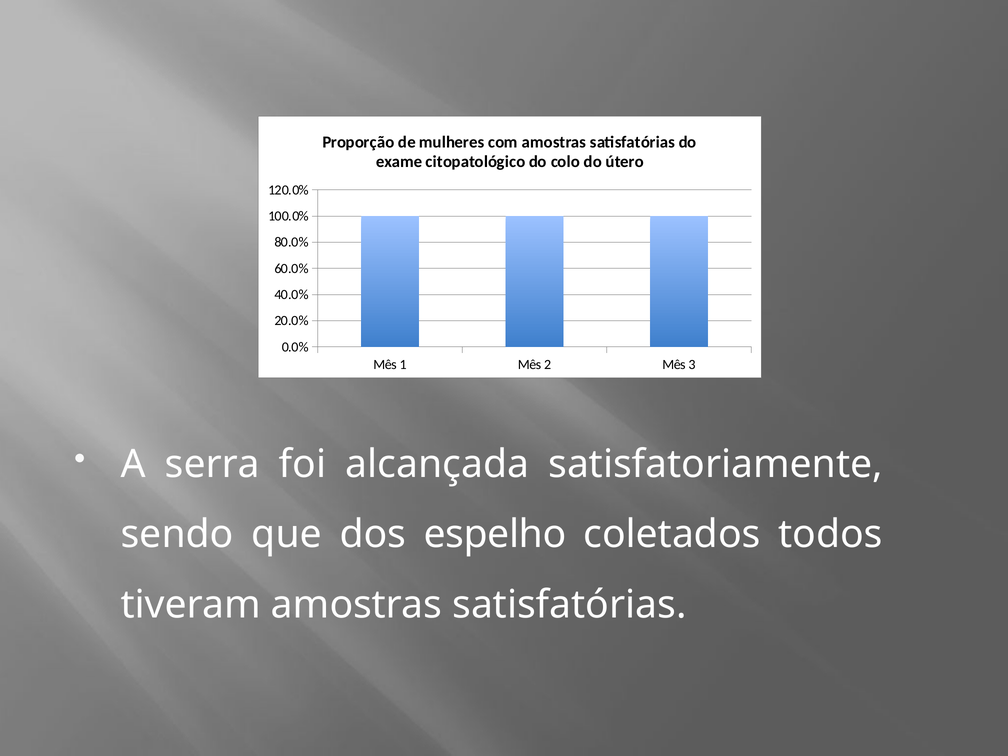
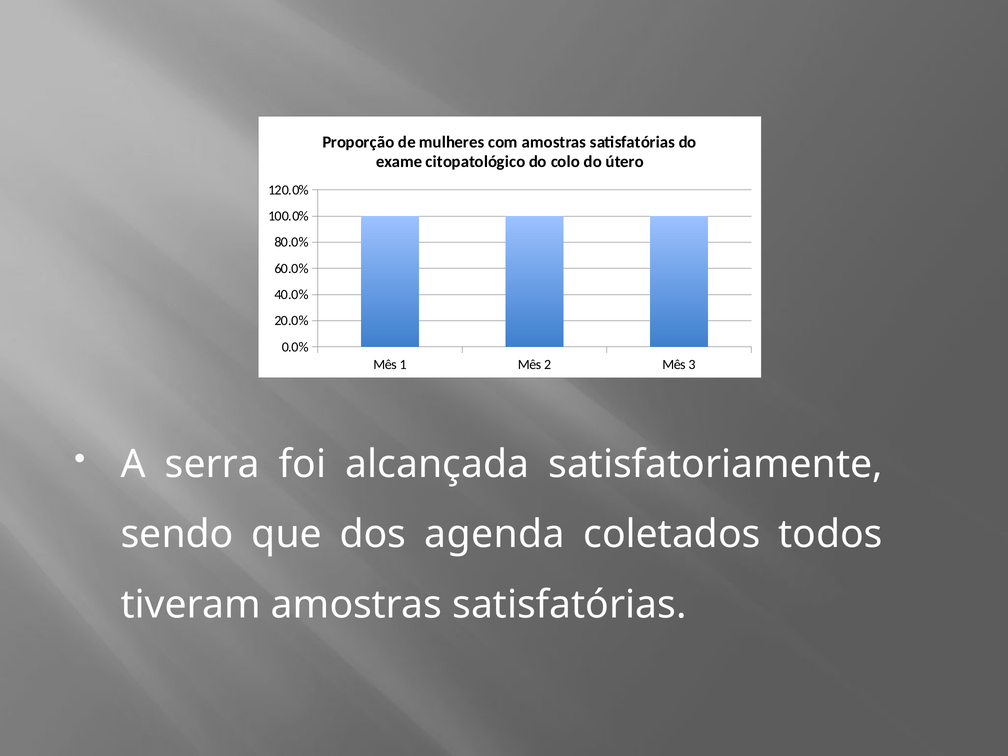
espelho: espelho -> agenda
